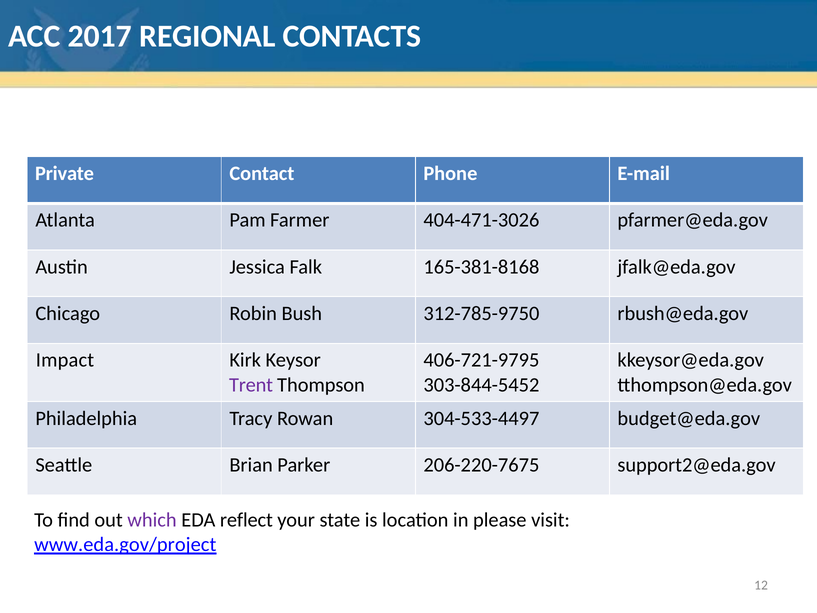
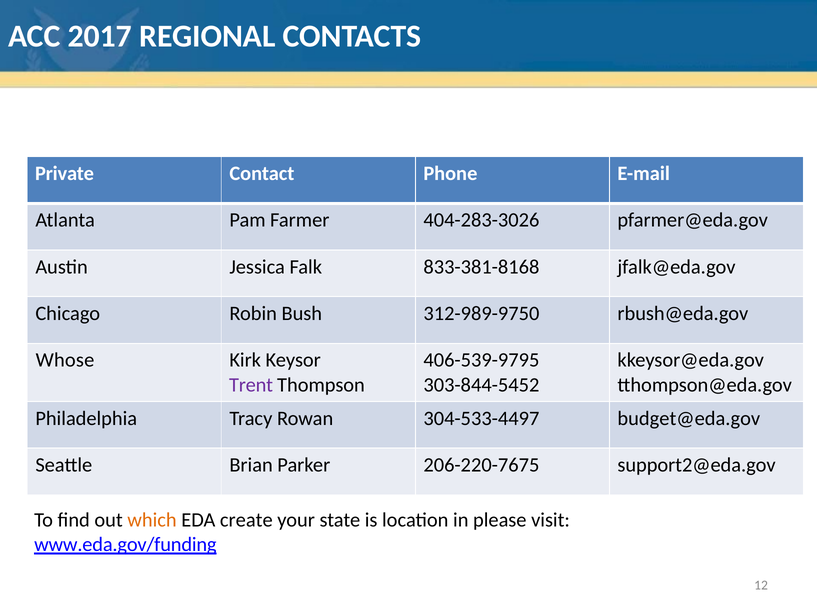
404-471-3026: 404-471-3026 -> 404-283-3026
165-381-8168: 165-381-8168 -> 833-381-8168
312-785-9750: 312-785-9750 -> 312-989-9750
Impact: Impact -> Whose
406-721-9795: 406-721-9795 -> 406-539-9795
which colour: purple -> orange
reflect: reflect -> create
www.eda.gov/project: www.eda.gov/project -> www.eda.gov/funding
